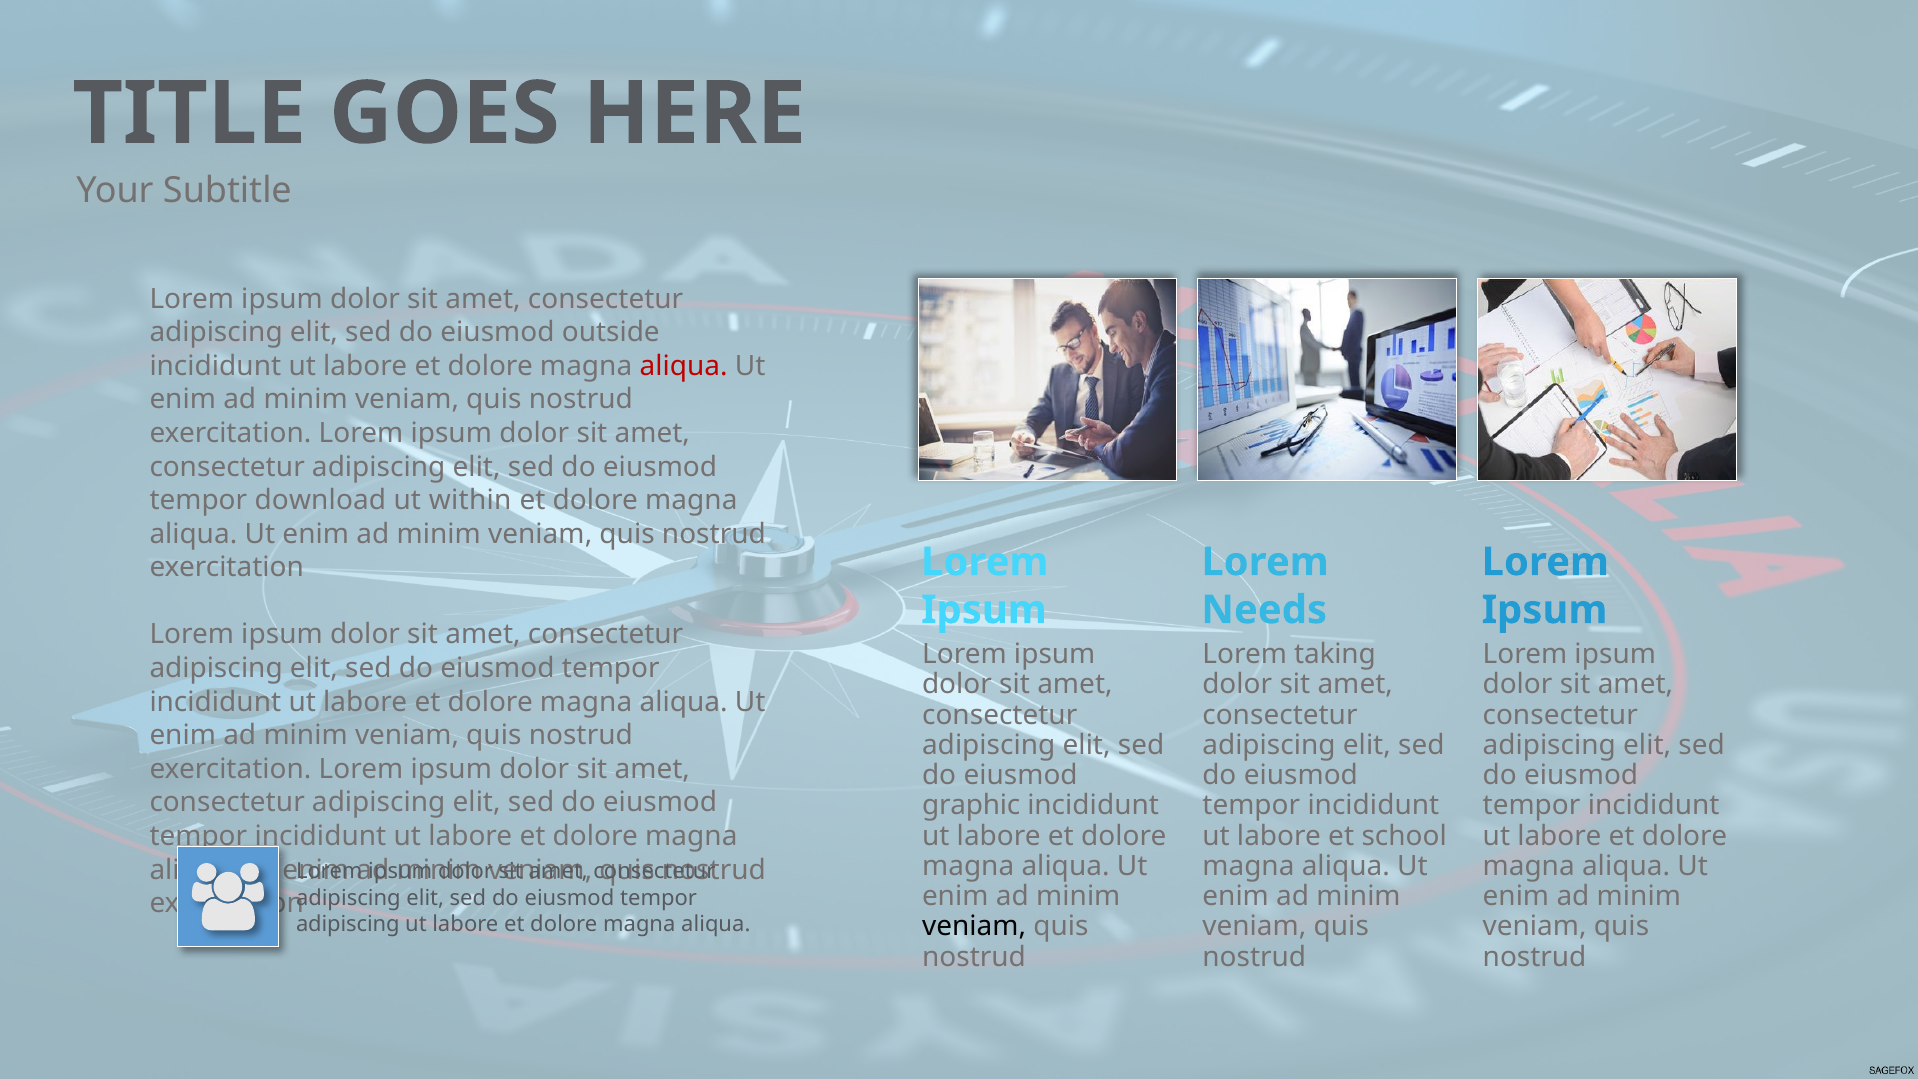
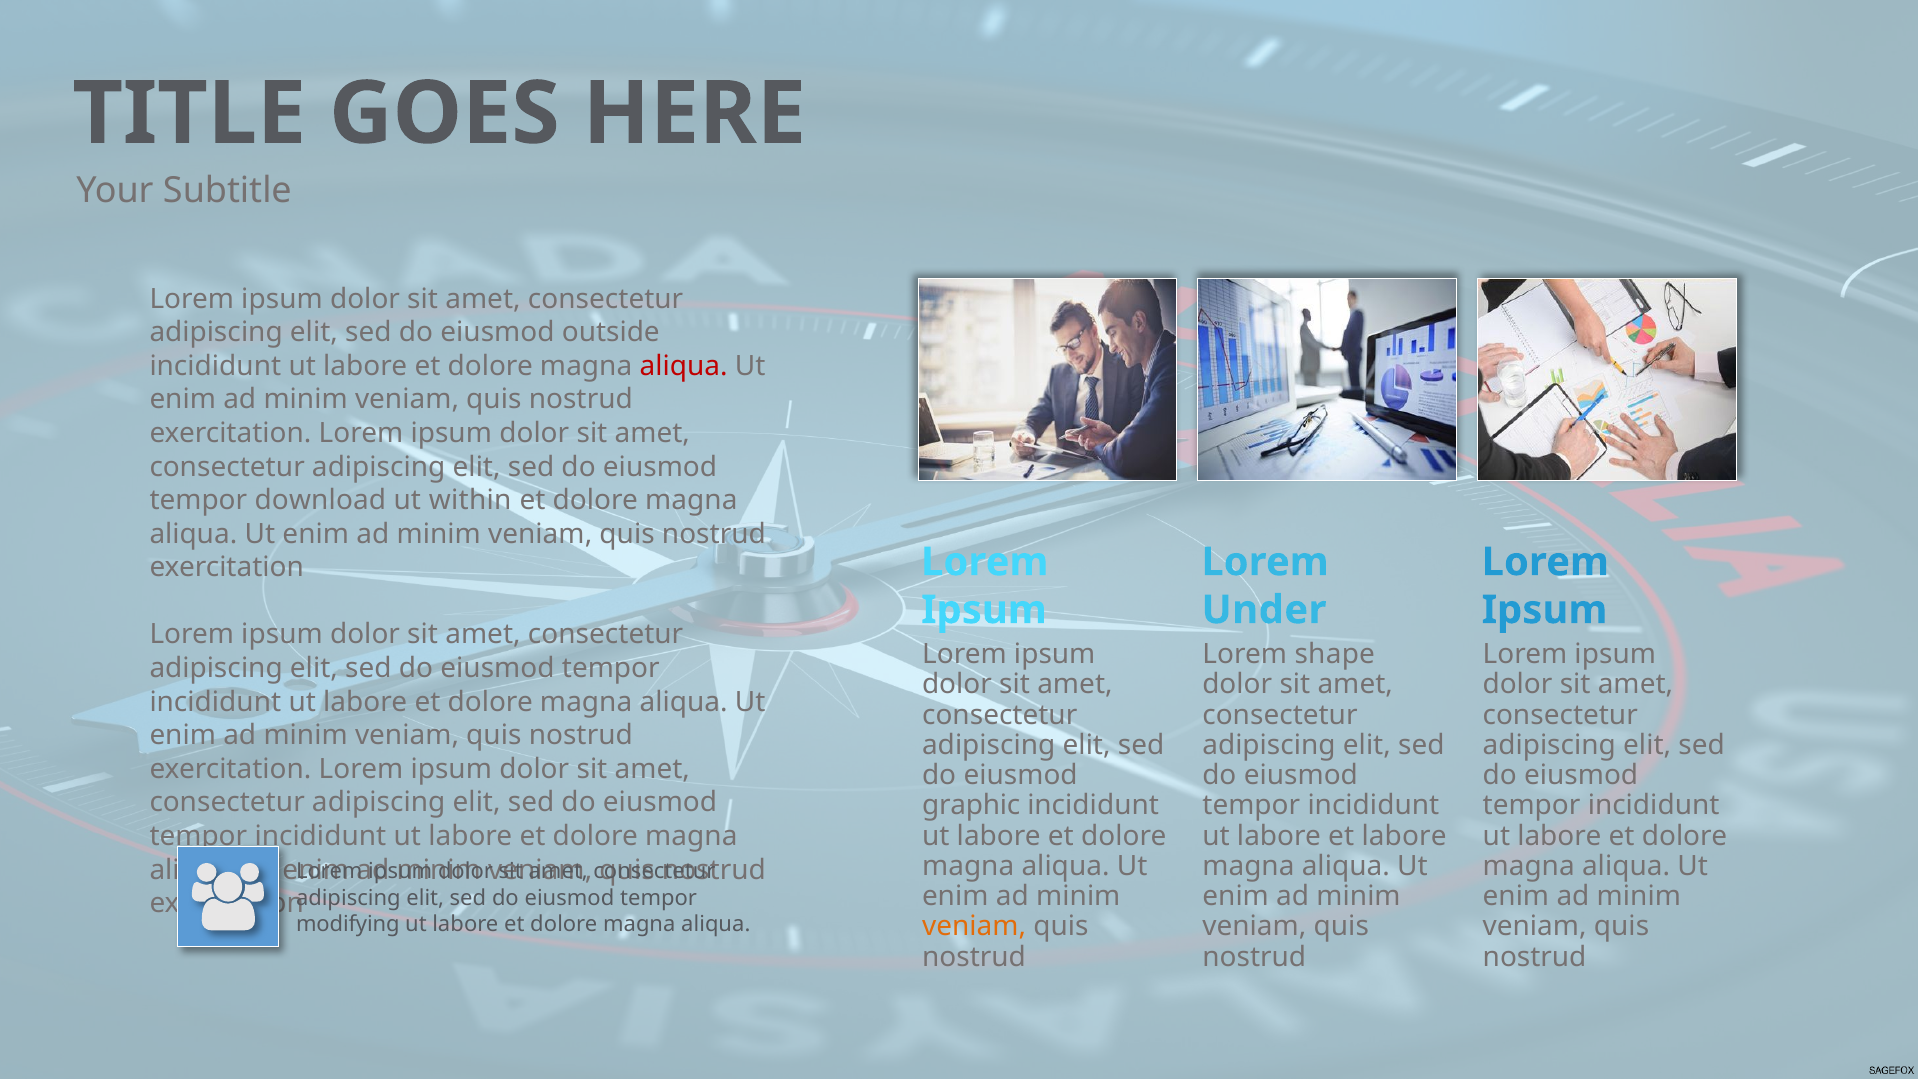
Needs: Needs -> Under
taking: taking -> shape
et school: school -> labore
adipiscing at (348, 924): adipiscing -> modifying
veniam at (974, 927) colour: black -> orange
